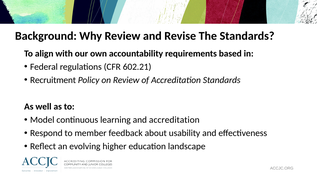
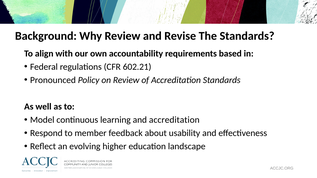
Recruitment: Recruitment -> Pronounced
